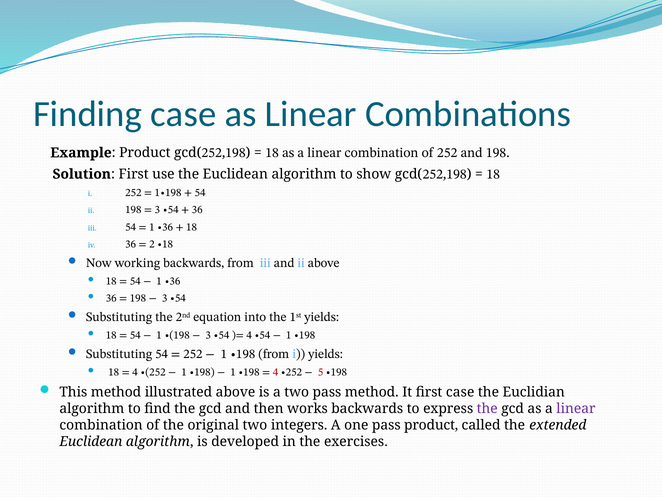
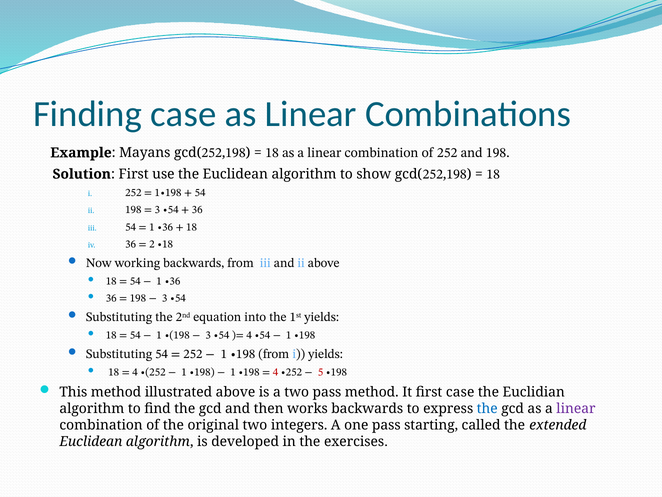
Example Product: Product -> Mayans
the at (487, 408) colour: purple -> blue
pass product: product -> starting
